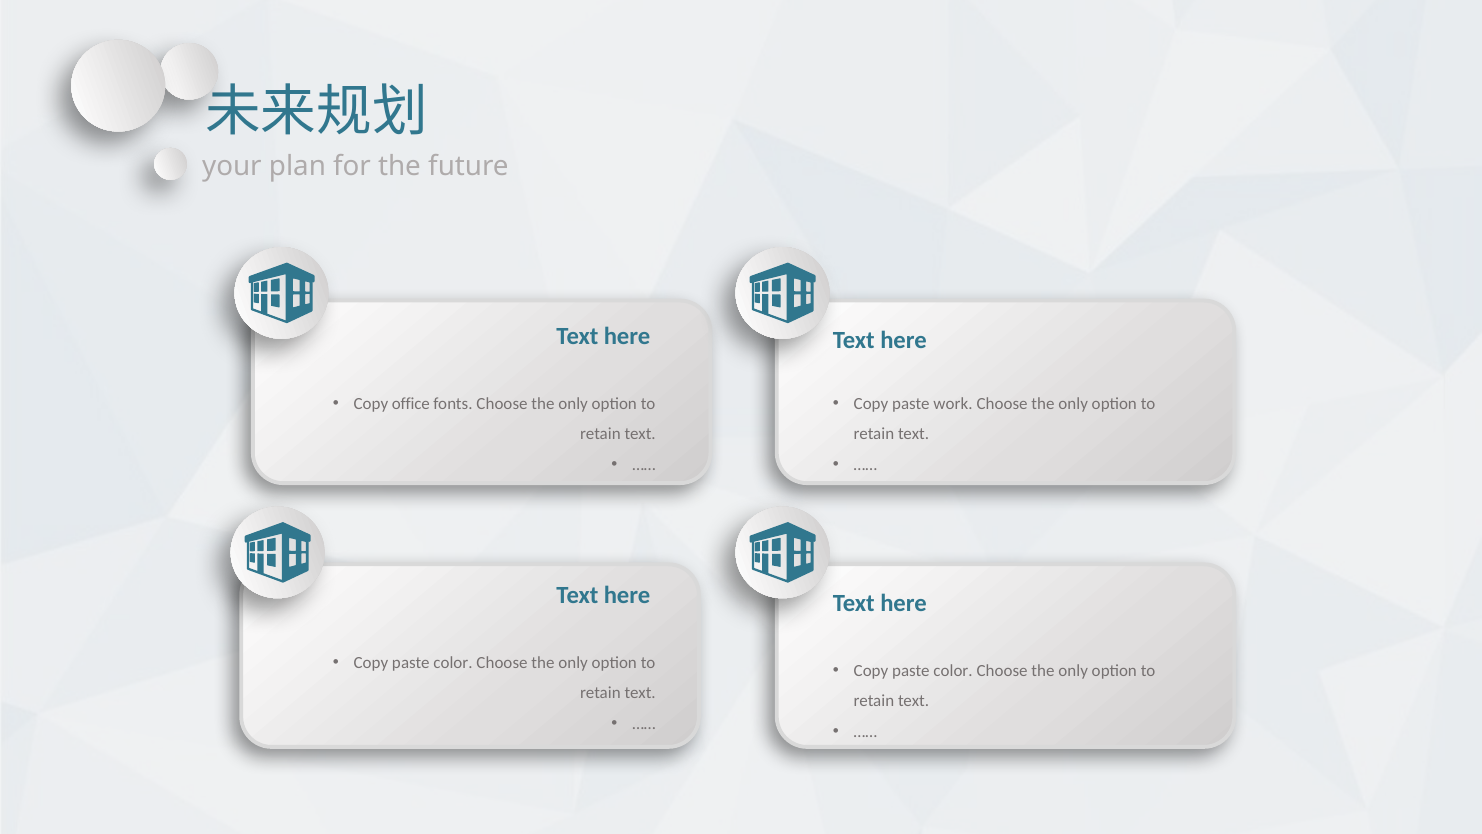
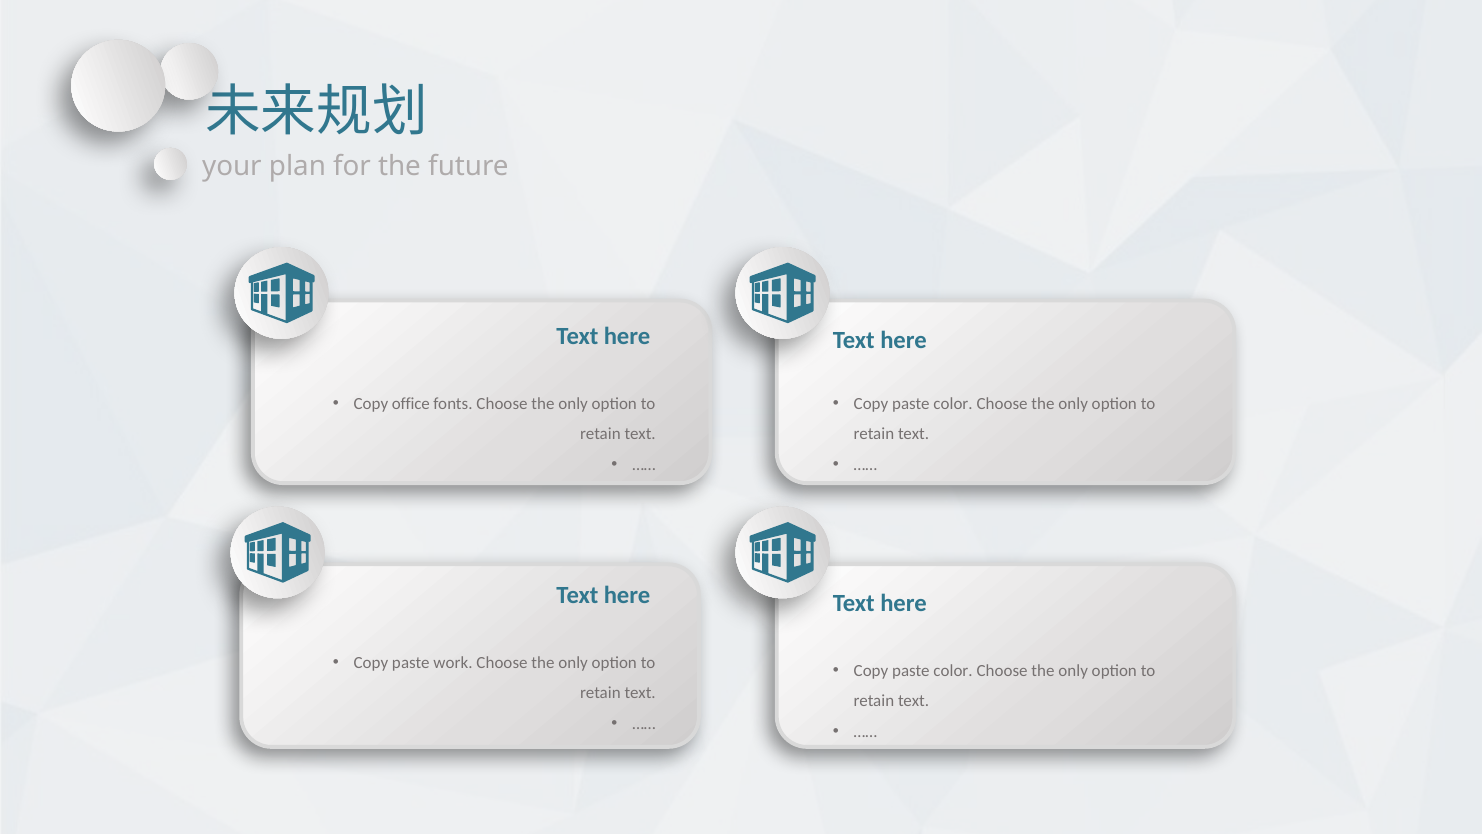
work at (953, 403): work -> color
color at (453, 662): color -> work
